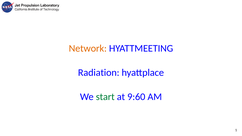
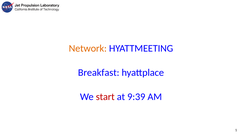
Radiation: Radiation -> Breakfast
start colour: green -> red
9:60: 9:60 -> 9:39
